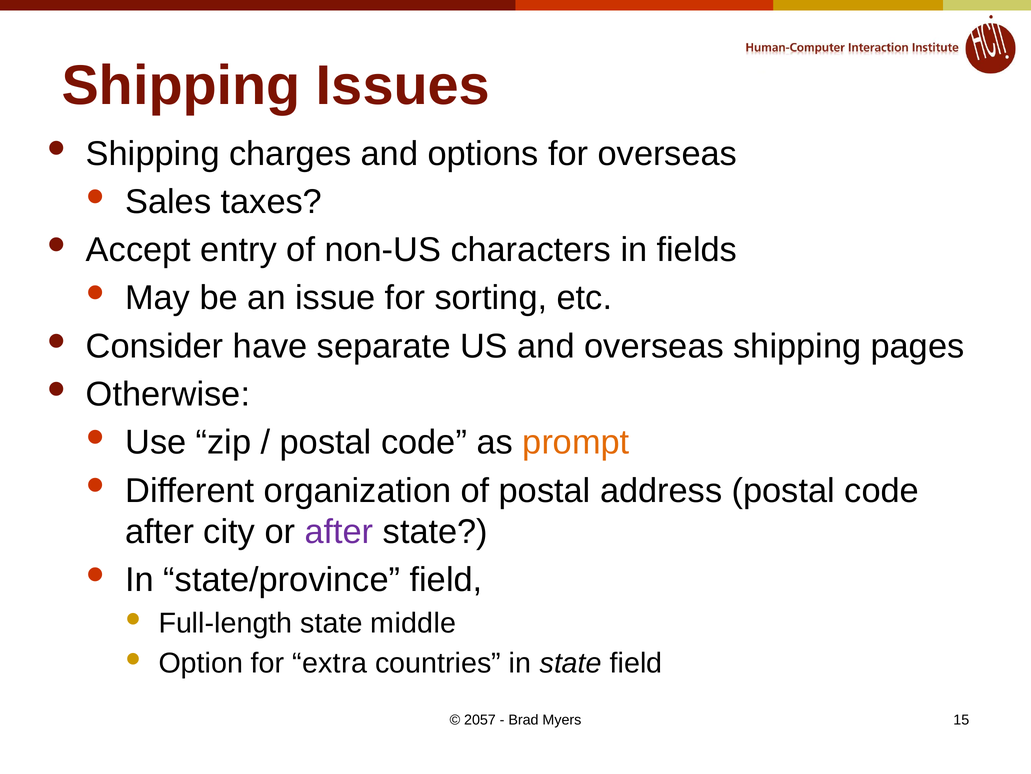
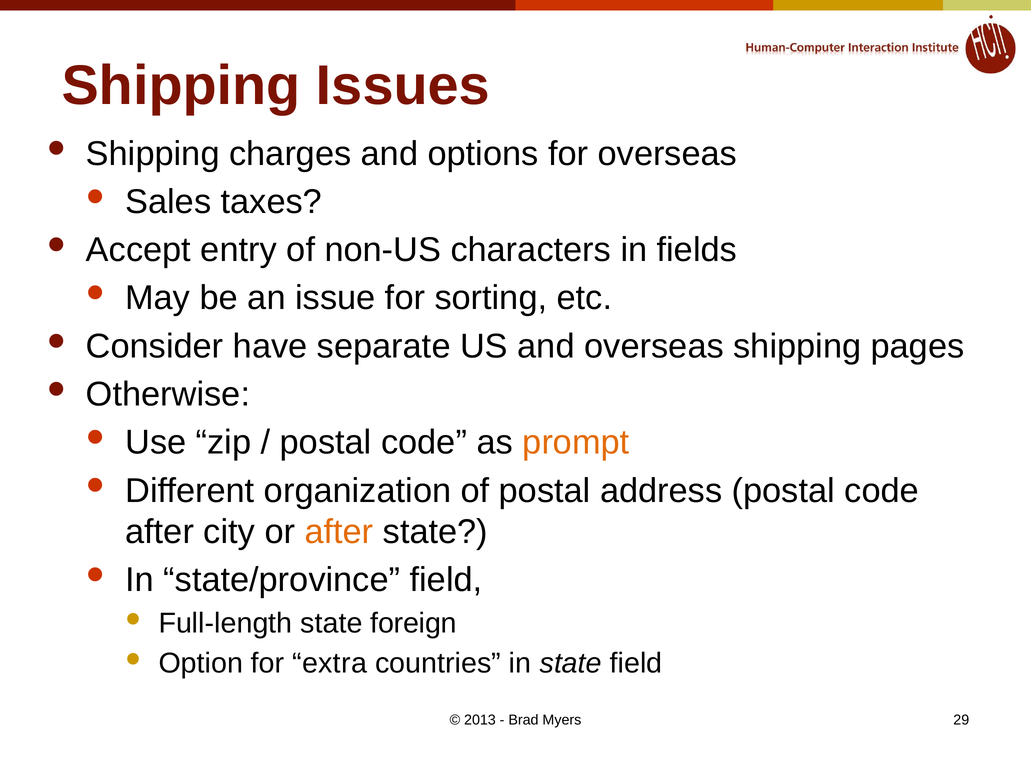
after at (339, 531) colour: purple -> orange
middle: middle -> foreign
2057: 2057 -> 2013
15: 15 -> 29
